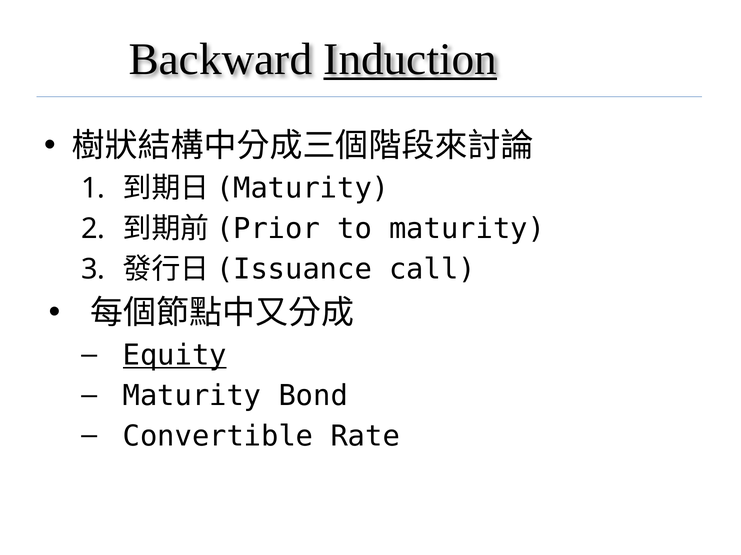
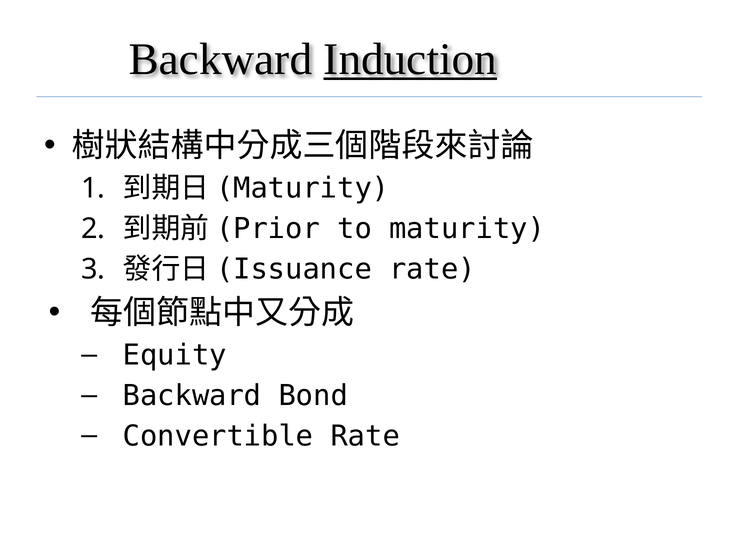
call at (432, 269): call -> rate
Equity underline: present -> none
Maturity at (192, 396): Maturity -> Backward
